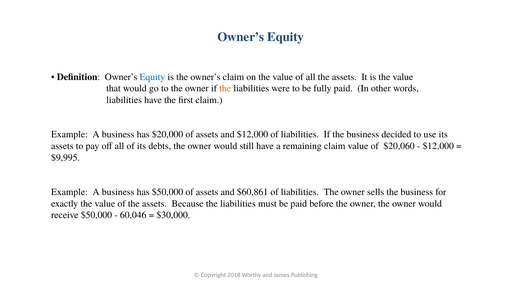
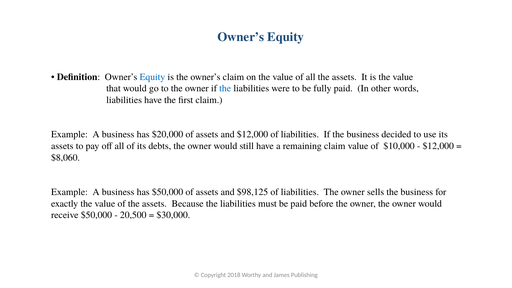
the at (225, 88) colour: orange -> blue
$20,060: $20,060 -> $10,000
$9,995: $9,995 -> $8,060
$60,861: $60,861 -> $98,125
60,046: 60,046 -> 20,500
